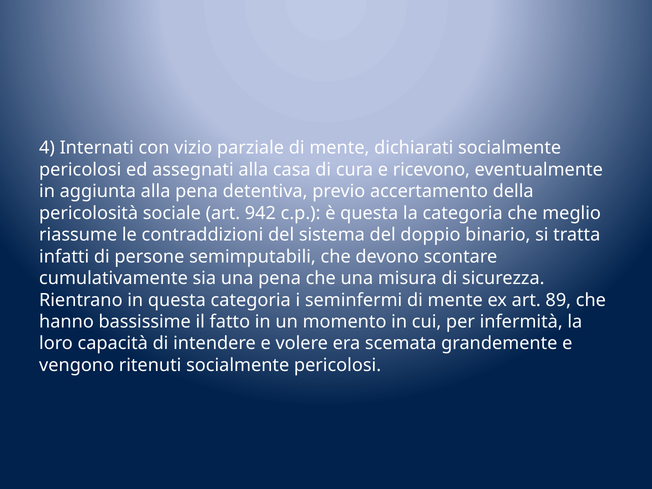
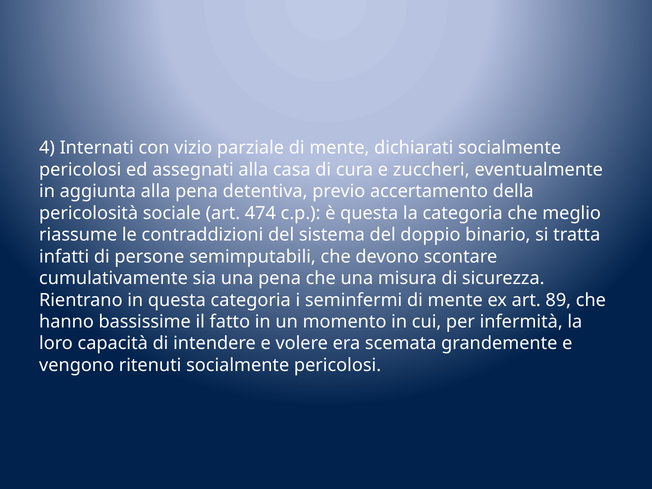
ricevono: ricevono -> zuccheri
942: 942 -> 474
